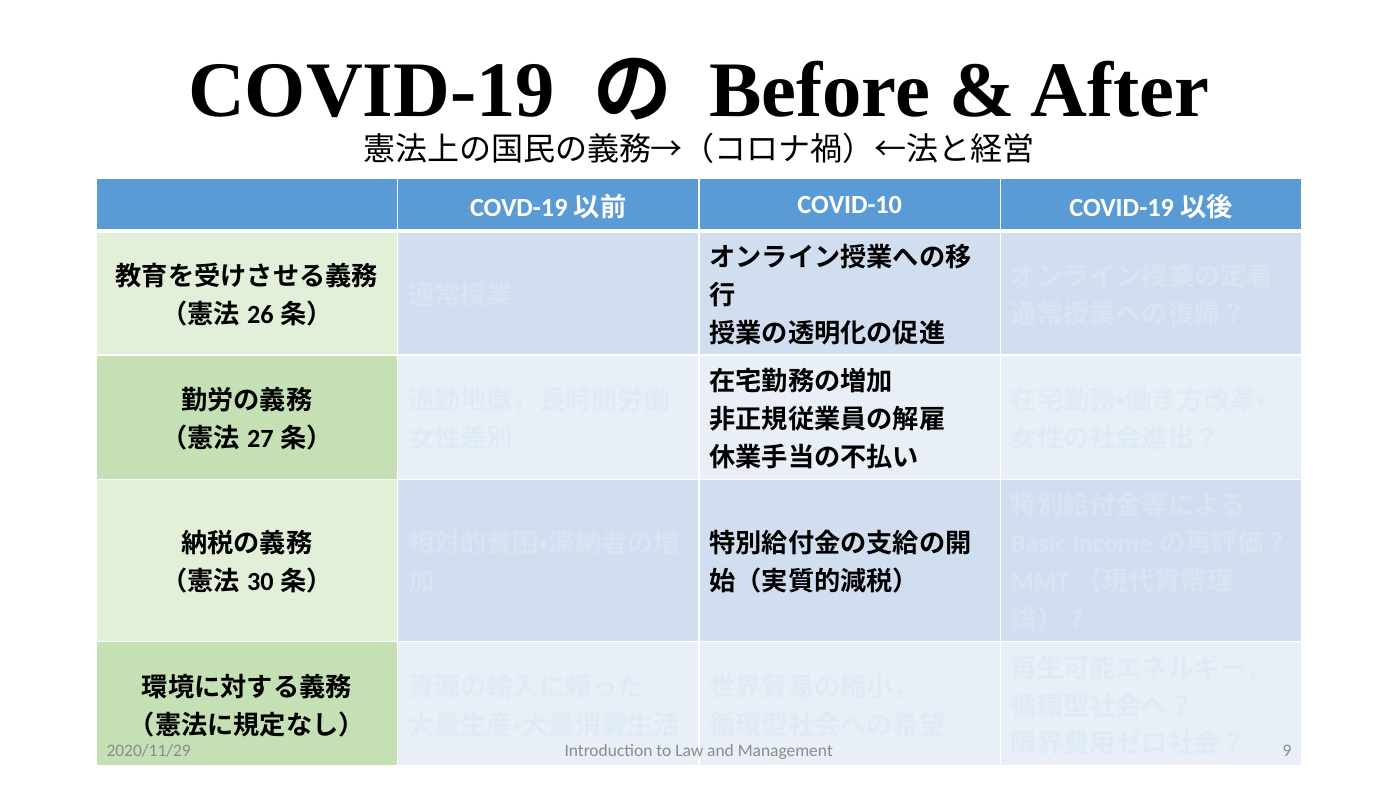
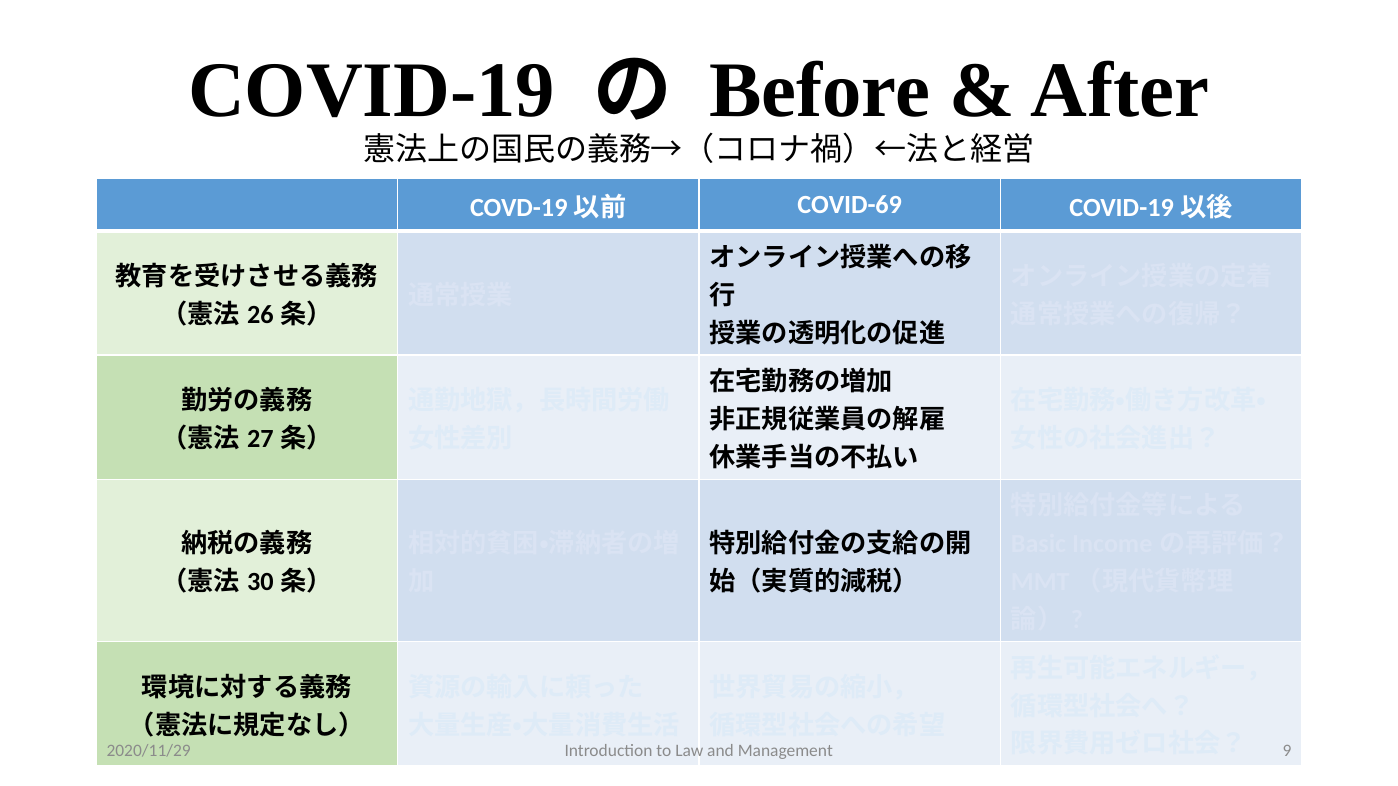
COVID-10: COVID-10 -> COVID-69
